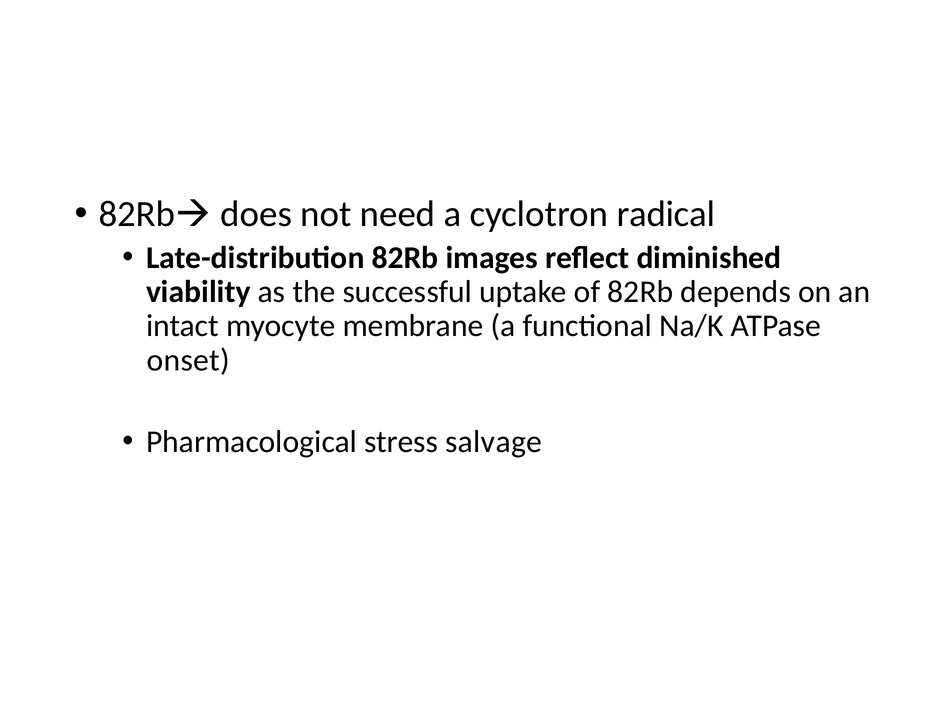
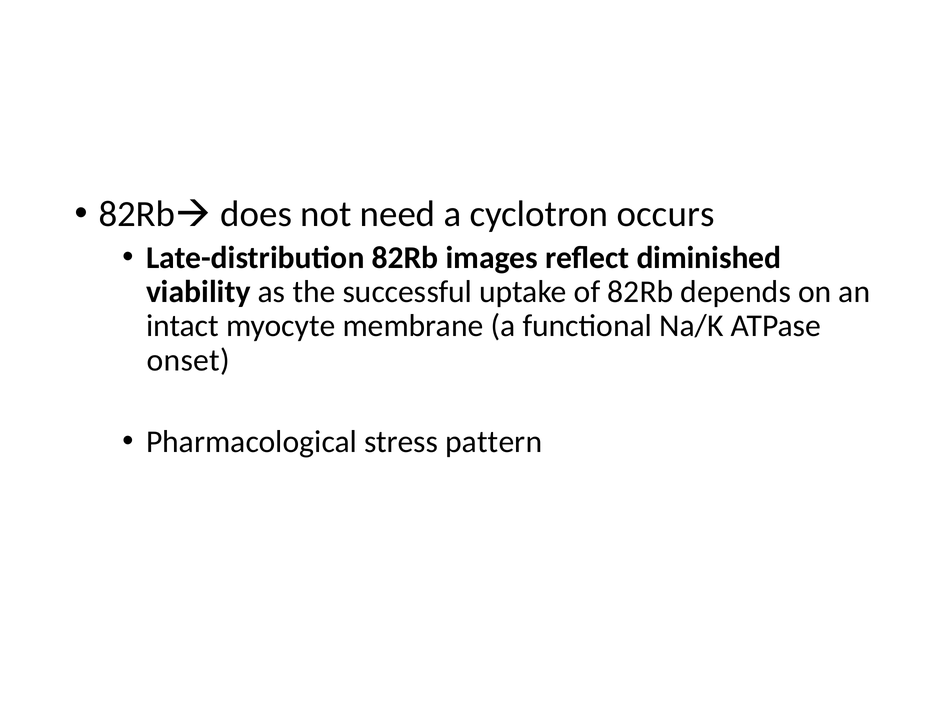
radical: radical -> occurs
salvage: salvage -> pattern
